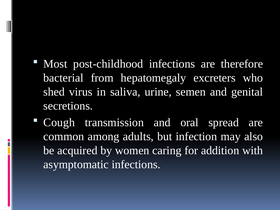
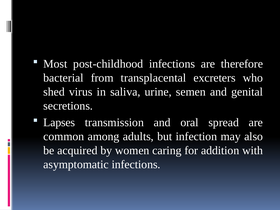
hepatomegaly: hepatomegaly -> transplacental
Cough: Cough -> Lapses
